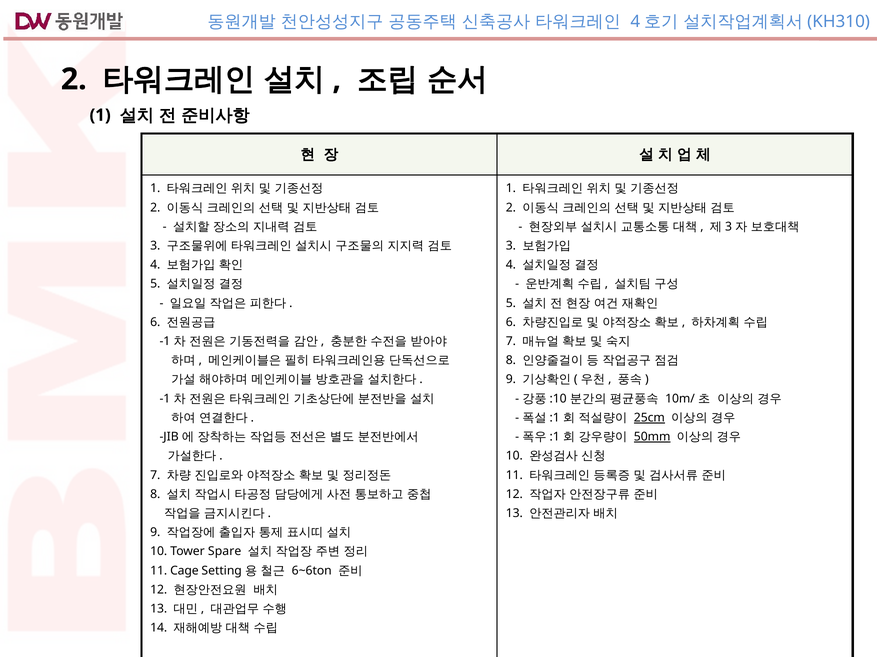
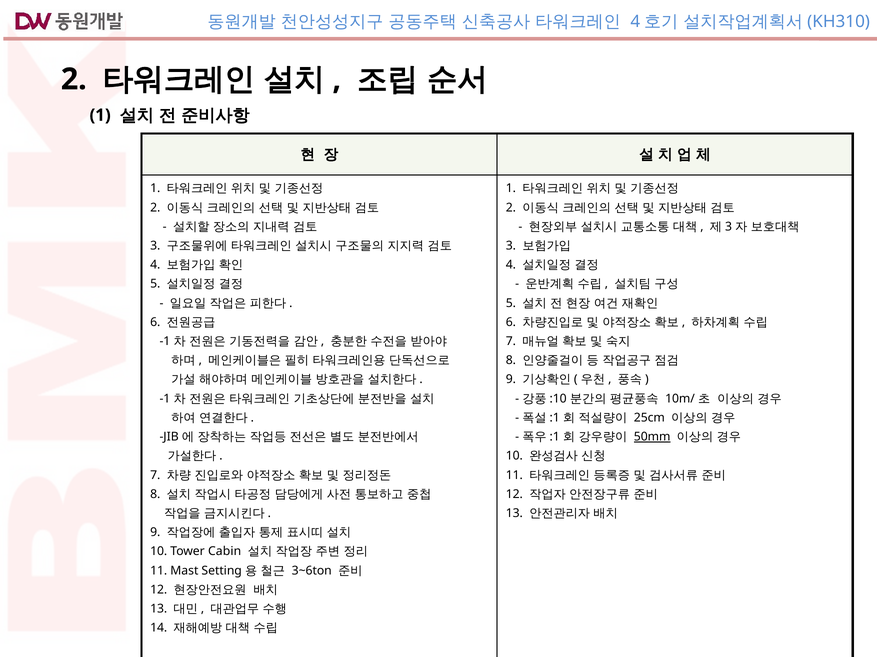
25cm underline: present -> none
Spare: Spare -> Cabin
Cage: Cage -> Mast
6~6ton: 6~6ton -> 3~6ton
